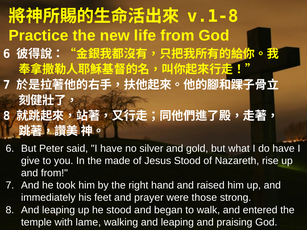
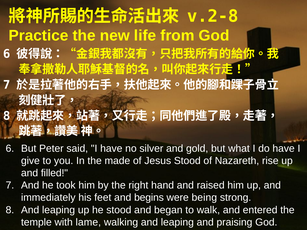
v.1-8: v.1-8 -> v.2-8
and from: from -> filled
prayer: prayer -> begins
those: those -> being
